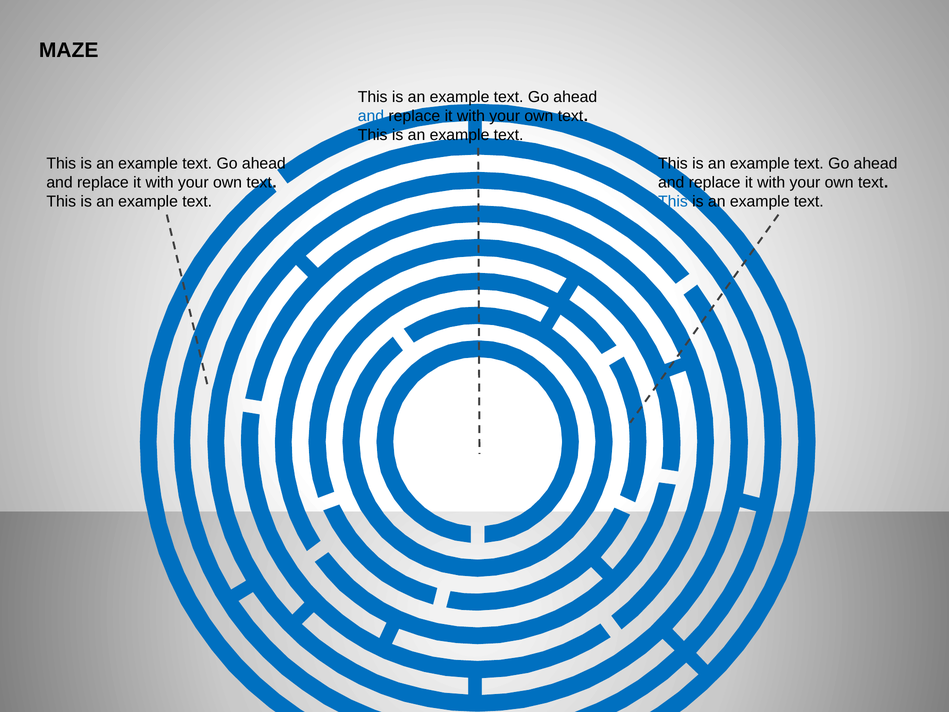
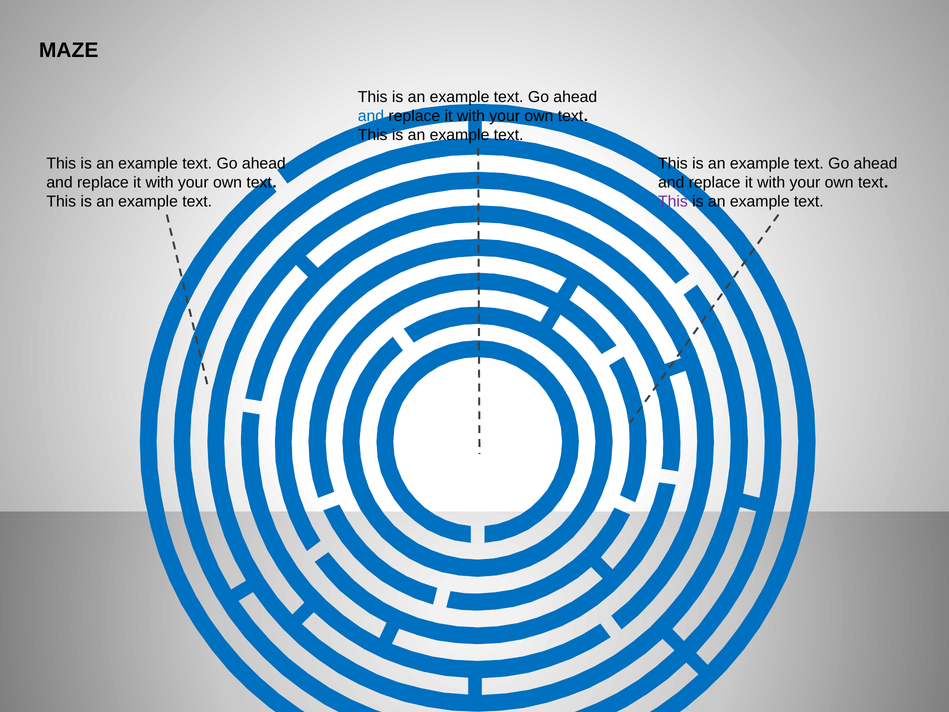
This at (673, 201) colour: blue -> purple
